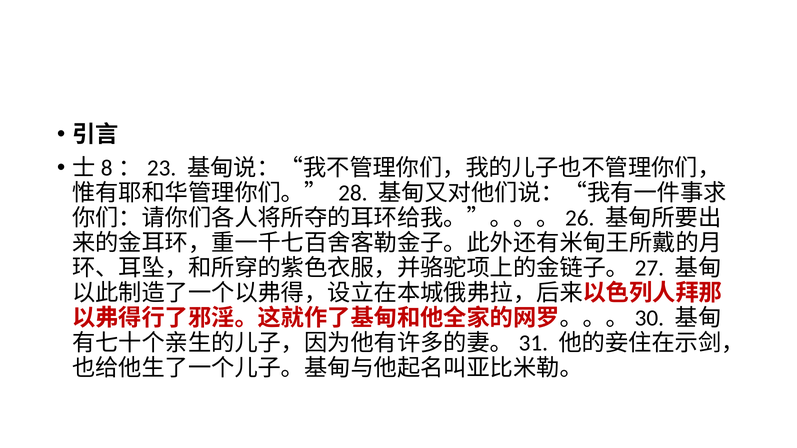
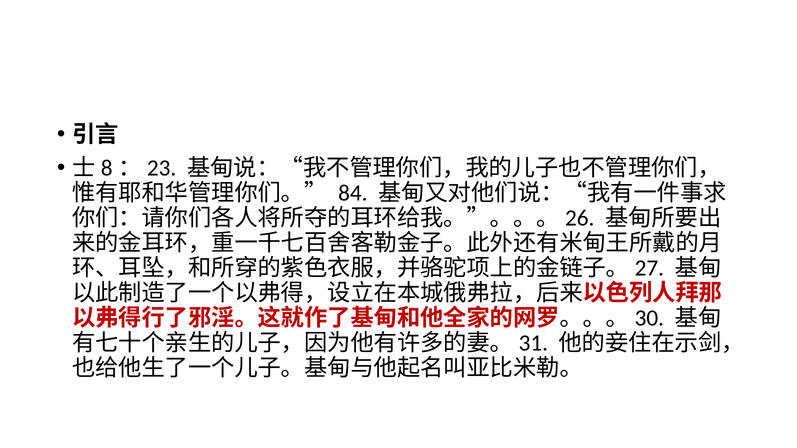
28: 28 -> 84
